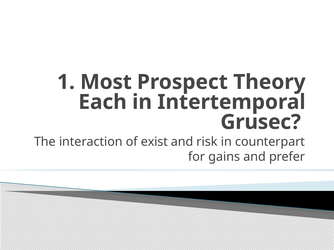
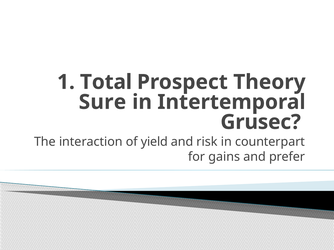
Most: Most -> Total
Each: Each -> Sure
exist: exist -> yield
